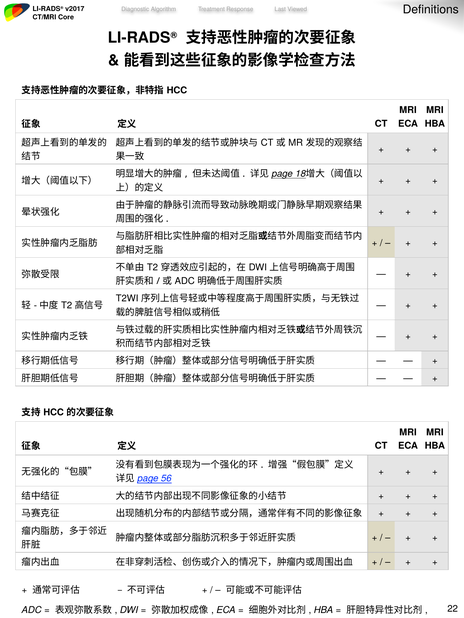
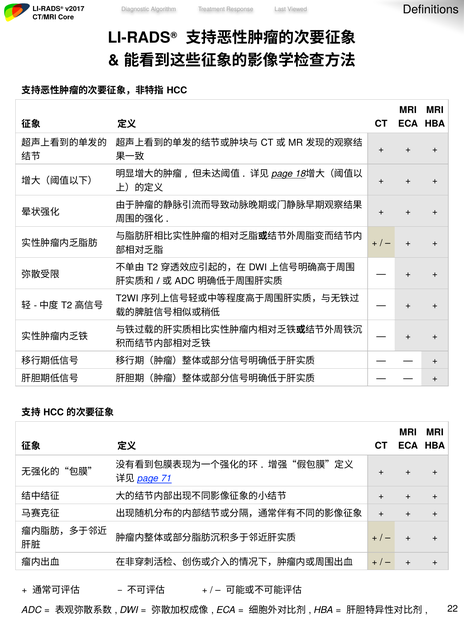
56: 56 -> 71
